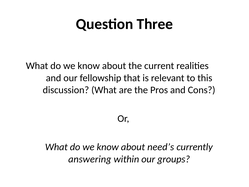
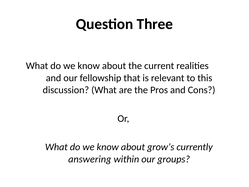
need’s: need’s -> grow’s
